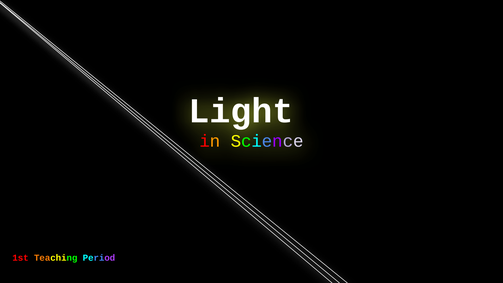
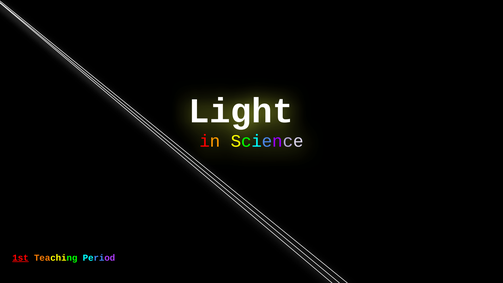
1st underline: none -> present
